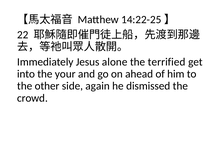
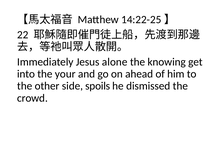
terrified: terrified -> knowing
again: again -> spoils
